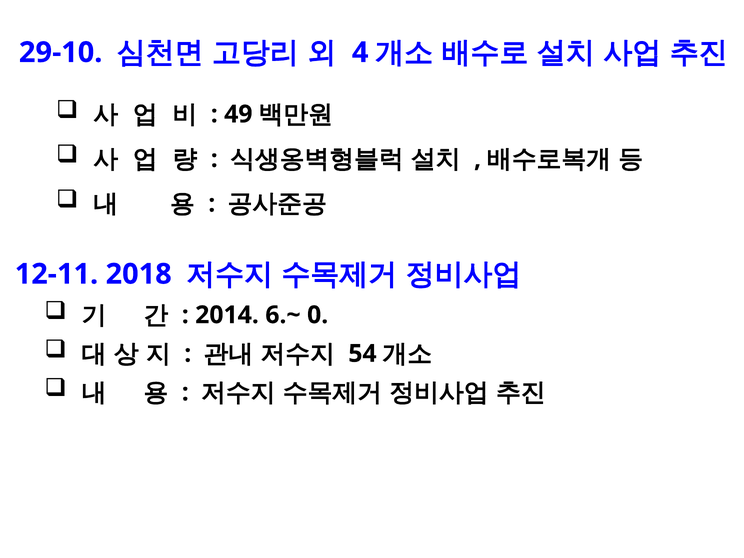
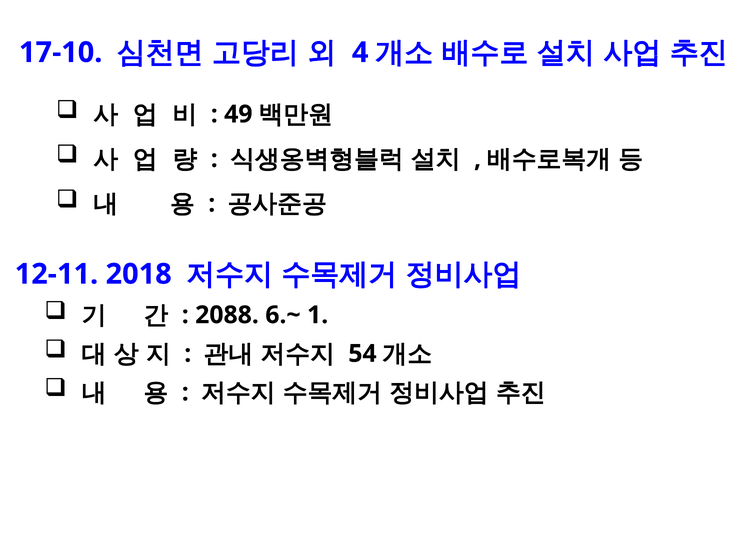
29-10: 29-10 -> 17-10
2014: 2014 -> 2088
0: 0 -> 1
